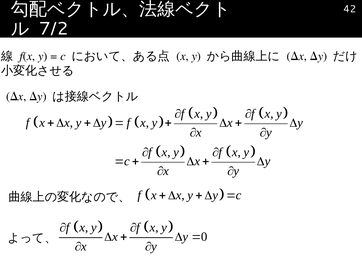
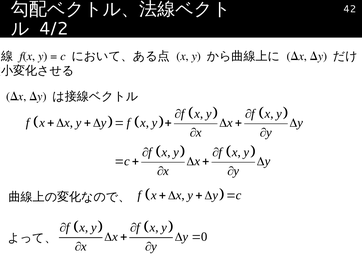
7/2: 7/2 -> 4/2
